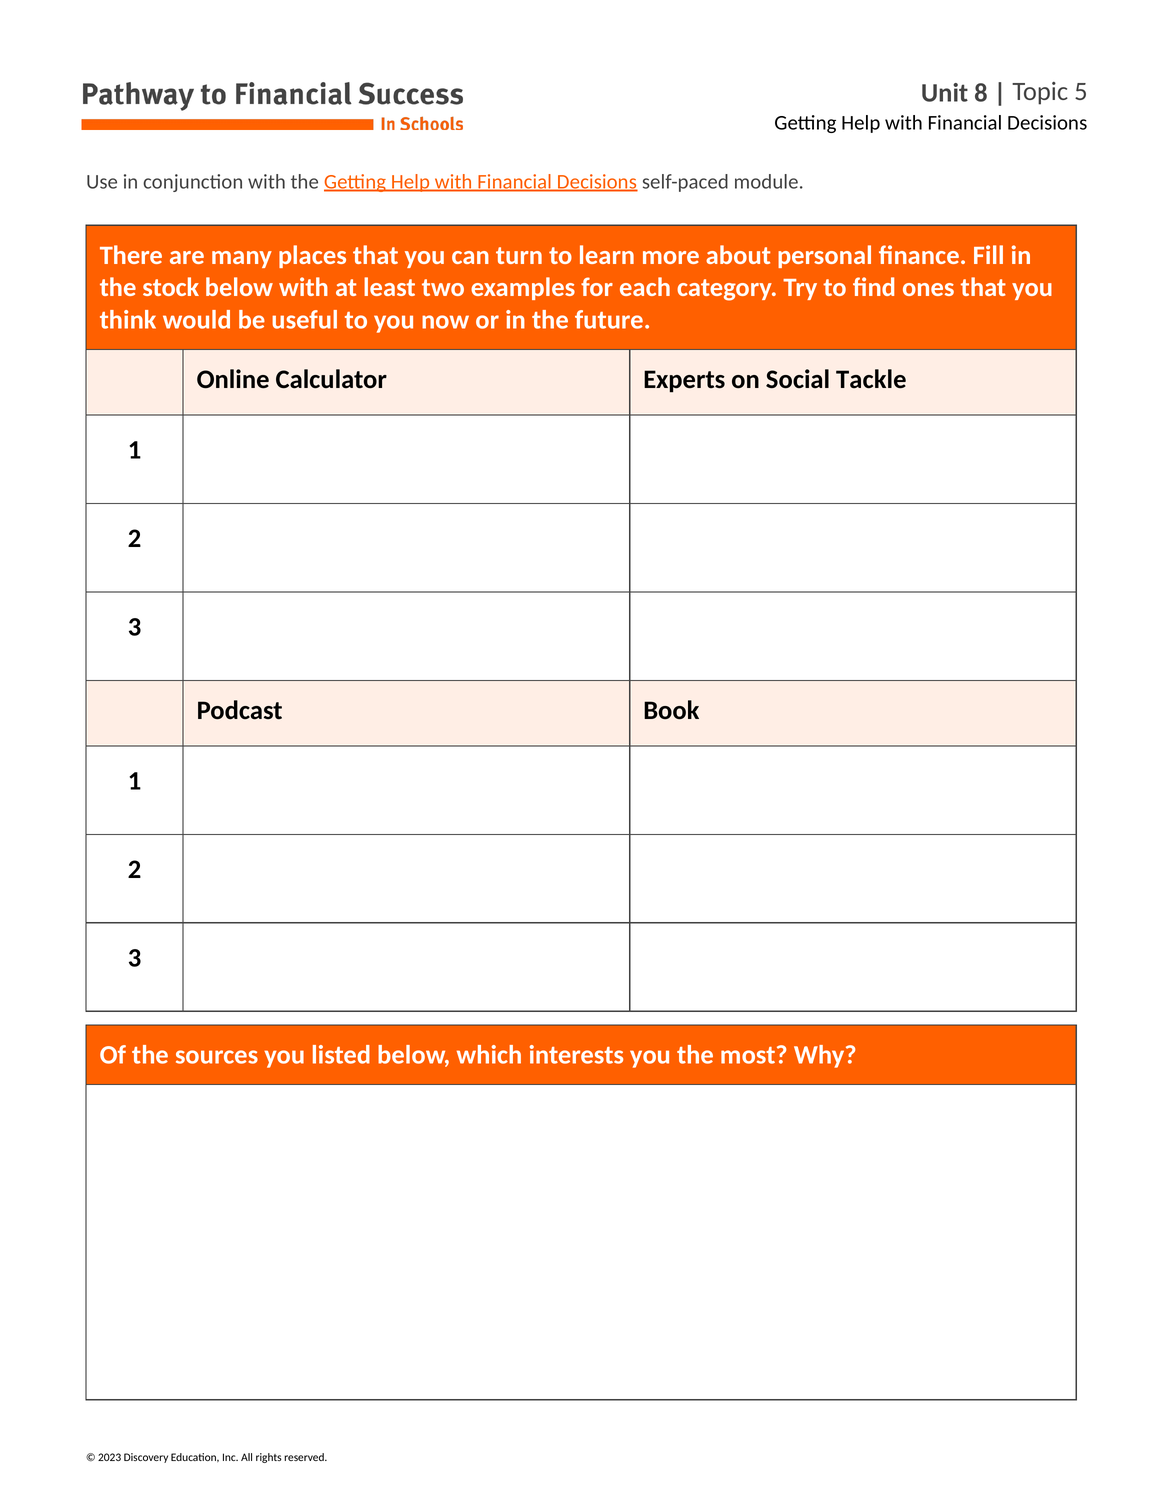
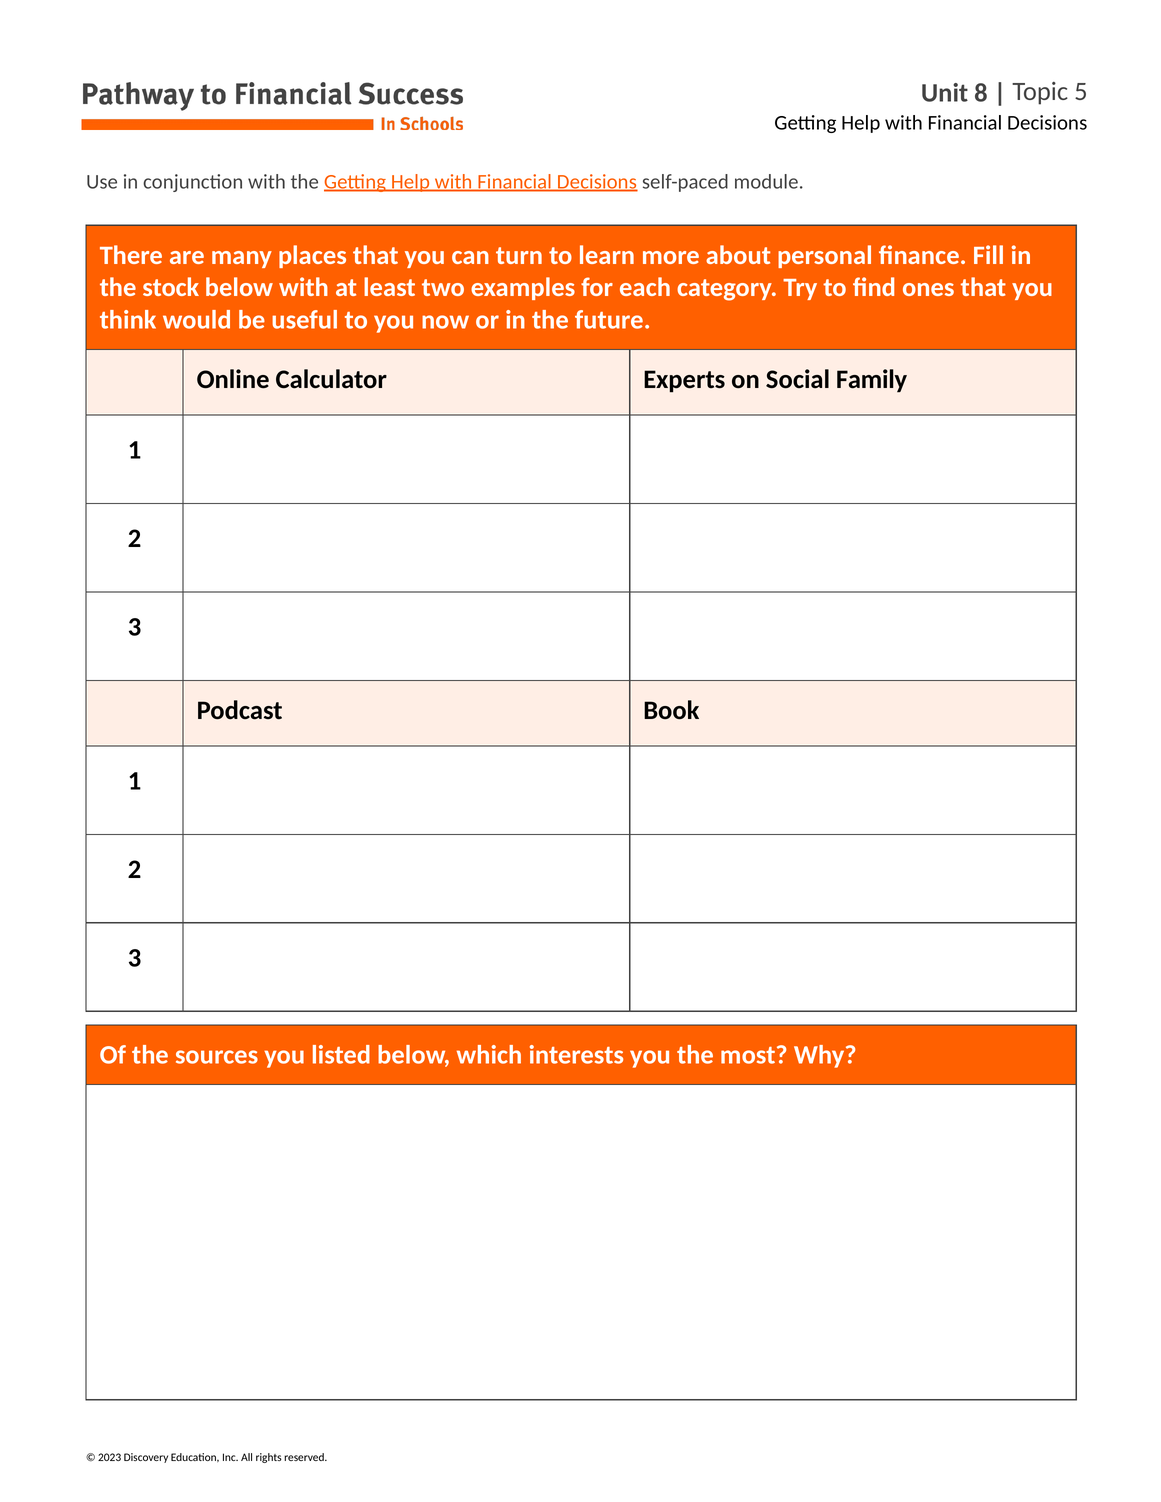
Tackle: Tackle -> Family
